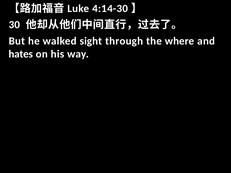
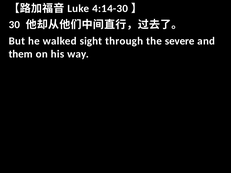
where: where -> severe
hates: hates -> them
